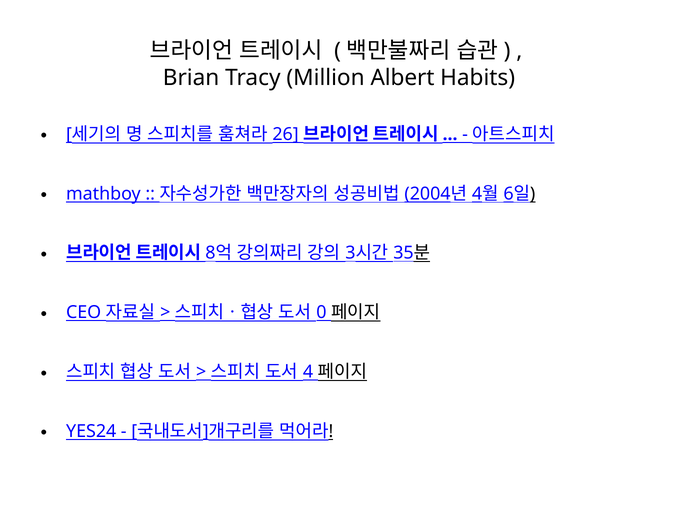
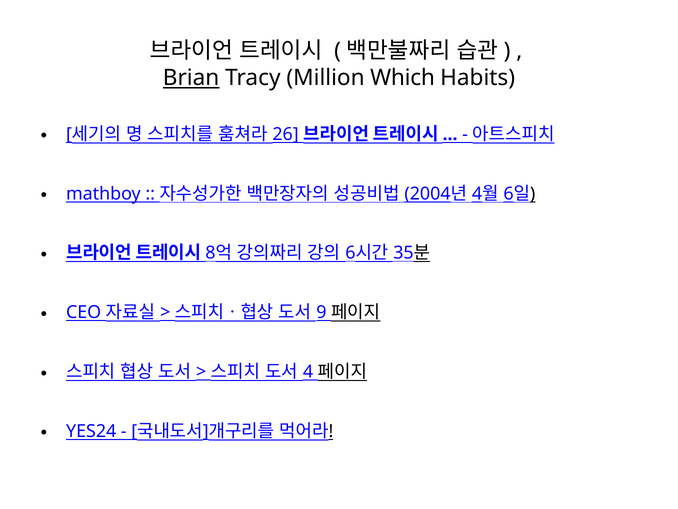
Brian underline: none -> present
Albert: Albert -> Which
3 at (350, 253): 3 -> 6
0: 0 -> 9
